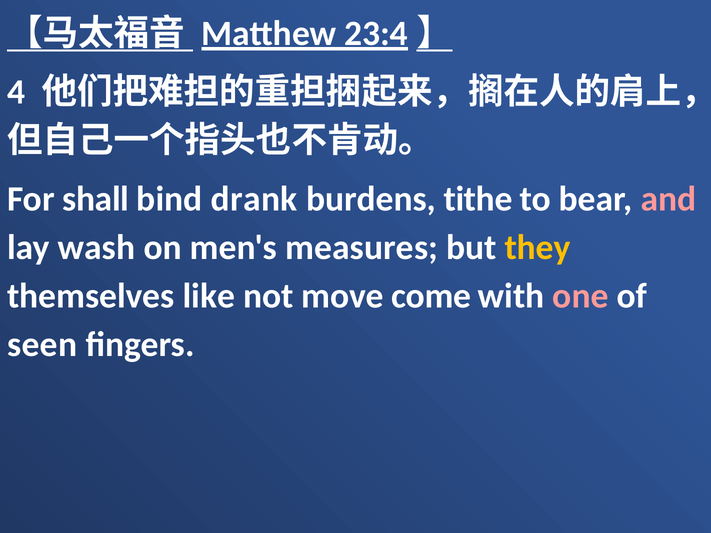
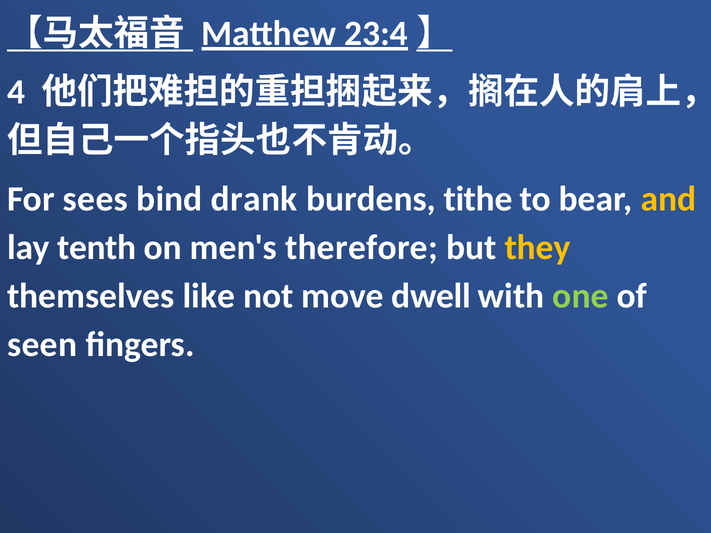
shall: shall -> sees
and colour: pink -> yellow
wash: wash -> tenth
measures: measures -> therefore
come: come -> dwell
one colour: pink -> light green
